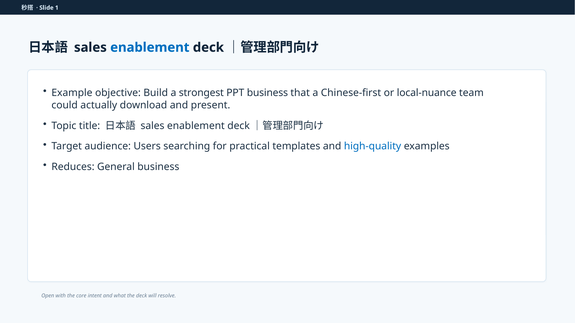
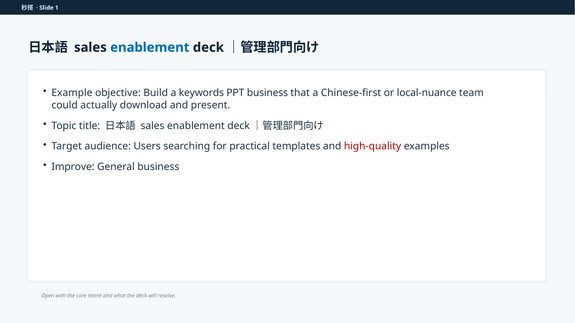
strongest: strongest -> keywords
high-quality colour: blue -> red
Reduces: Reduces -> Improve
